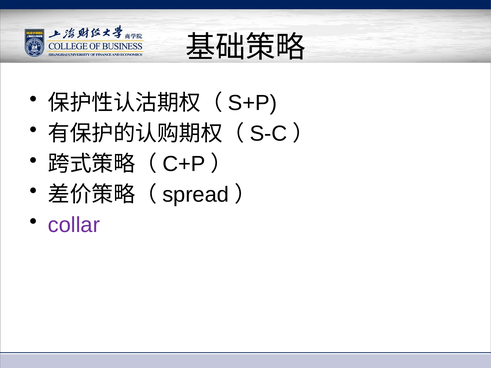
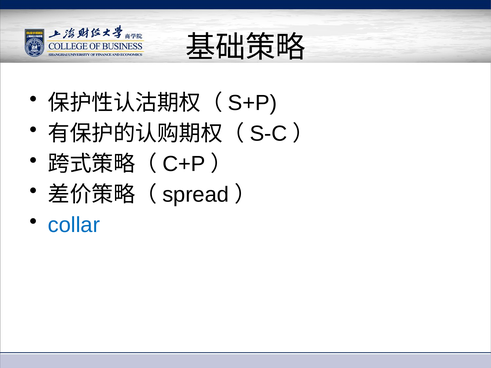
collar colour: purple -> blue
